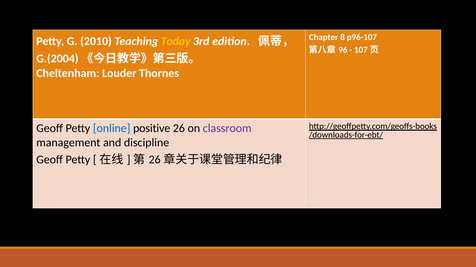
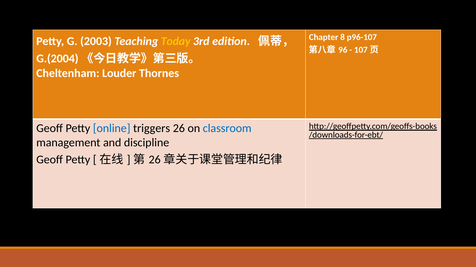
2010: 2010 -> 2003
positive: positive -> triggers
classroom colour: purple -> blue
